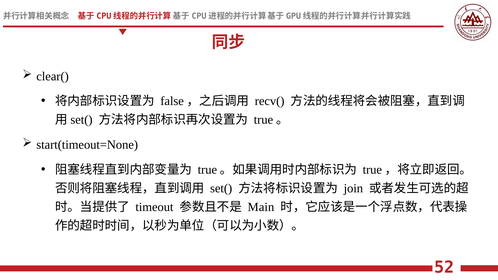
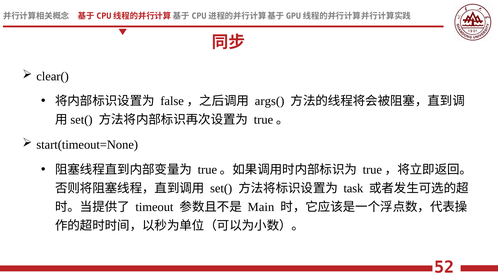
recv(: recv( -> args(
join: join -> task
